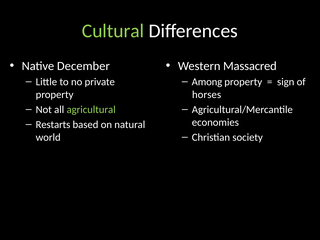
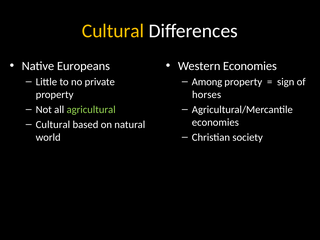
Cultural at (113, 31) colour: light green -> yellow
December: December -> Europeans
Western Massacred: Massacred -> Economies
Restarts at (53, 124): Restarts -> Cultural
